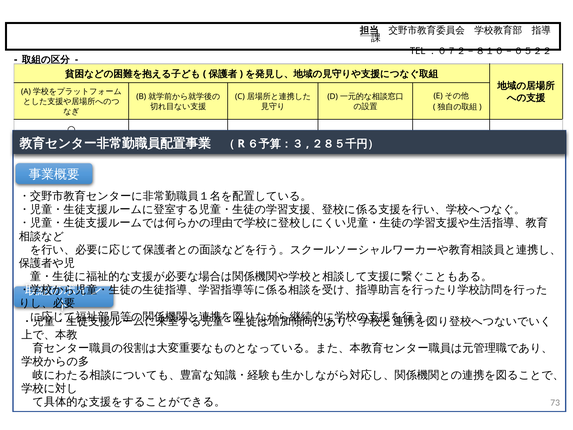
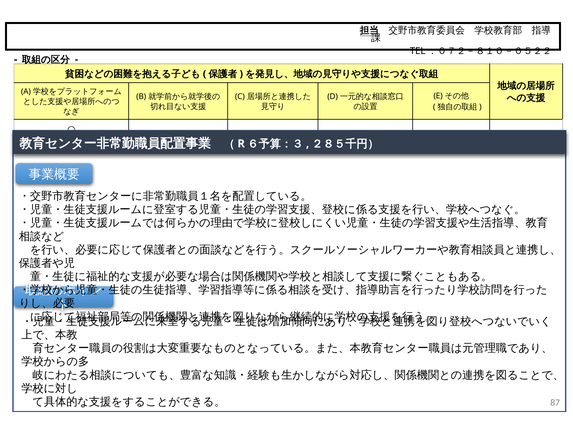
73: 73 -> 87
